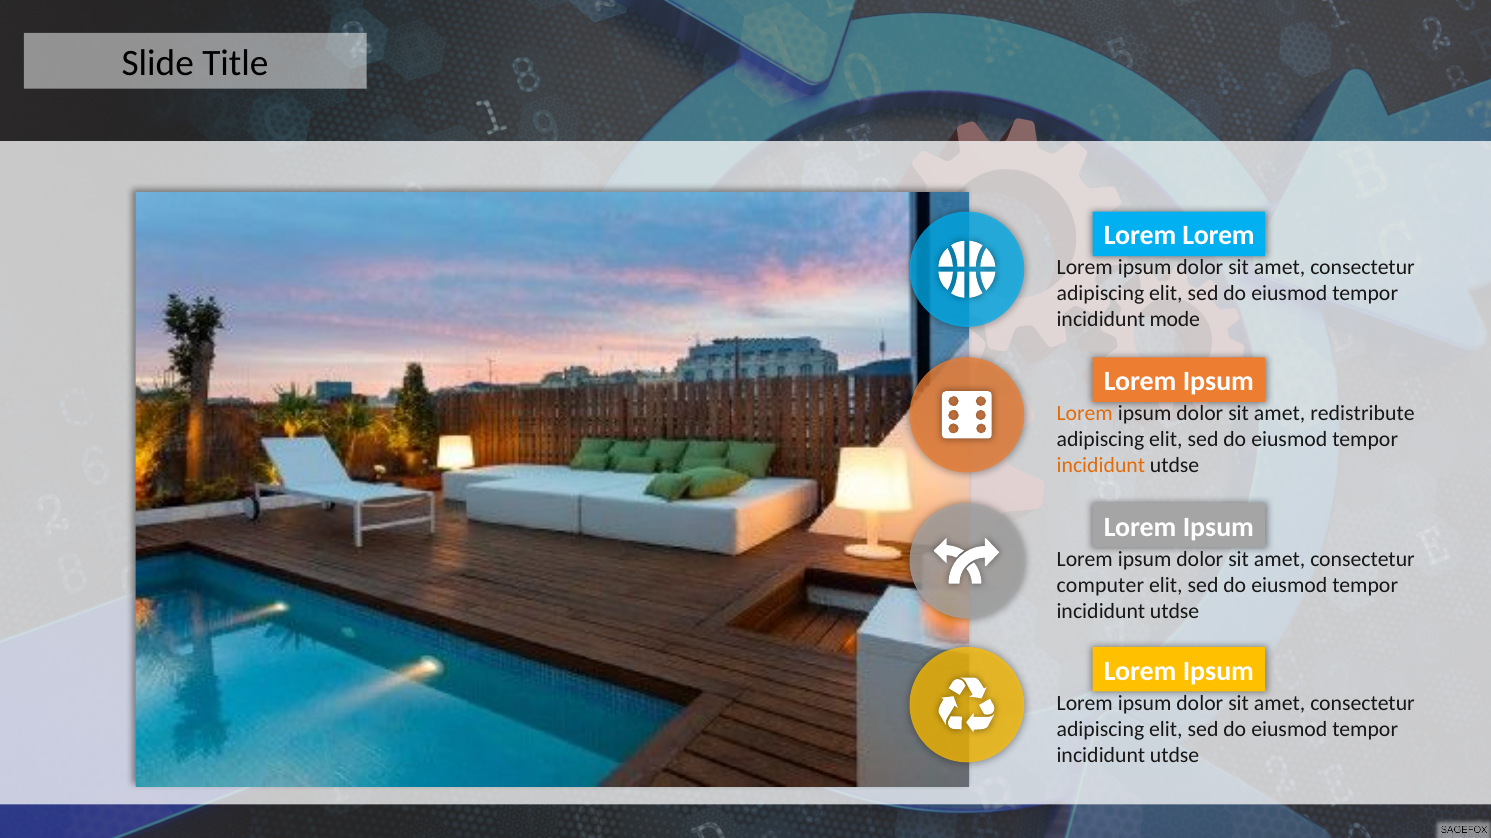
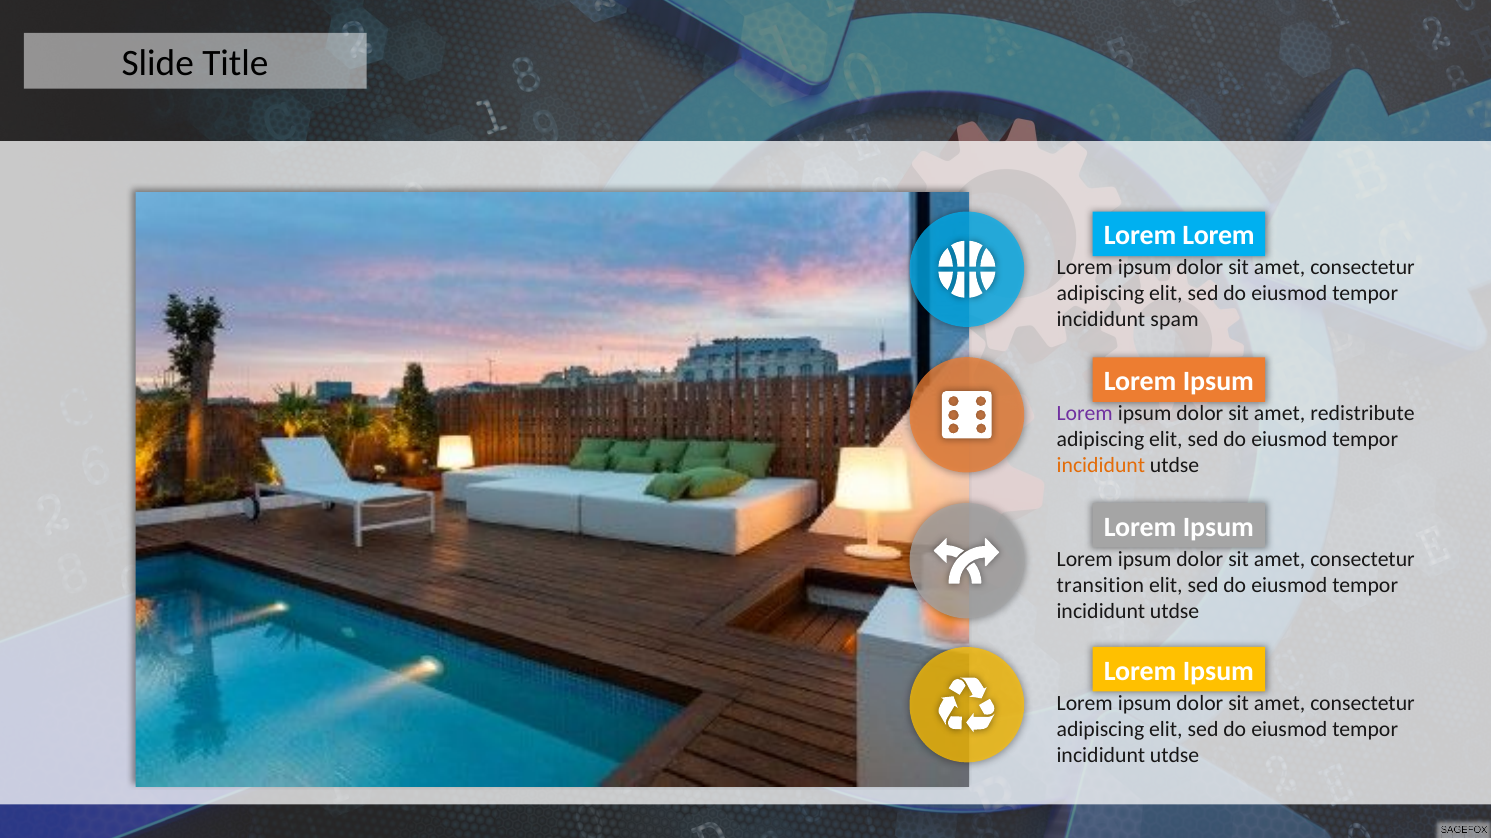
mode: mode -> spam
Lorem at (1085, 414) colour: orange -> purple
computer: computer -> transition
